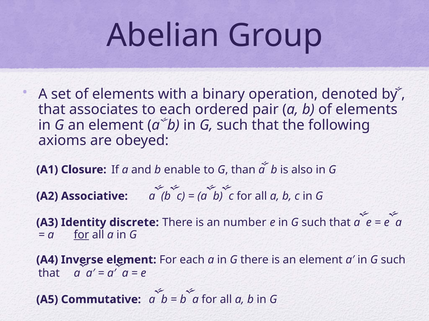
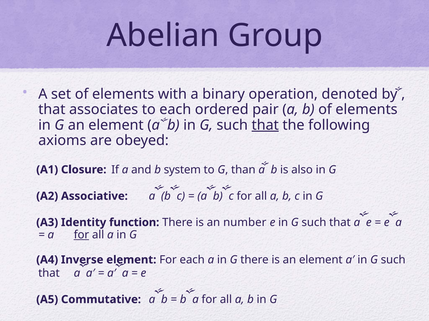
that at (265, 125) underline: none -> present
enable: enable -> system
discrete: discrete -> function
